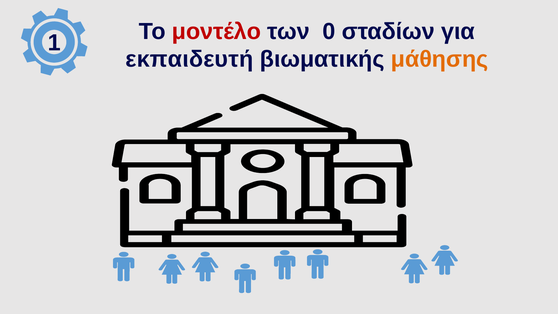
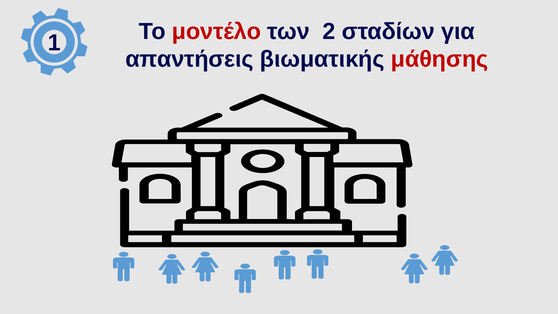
0: 0 -> 2
εκπαιδευτή: εκπαιδευτή -> απαντήσεις
μάθησης colour: orange -> red
